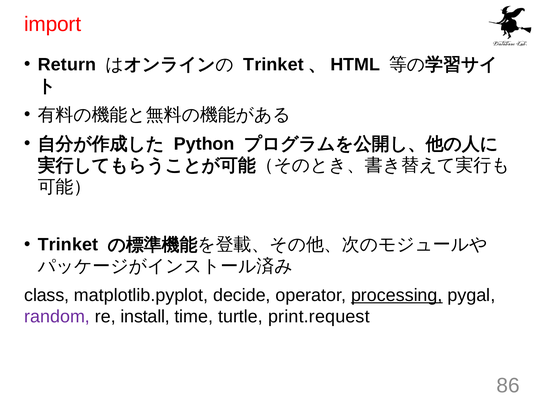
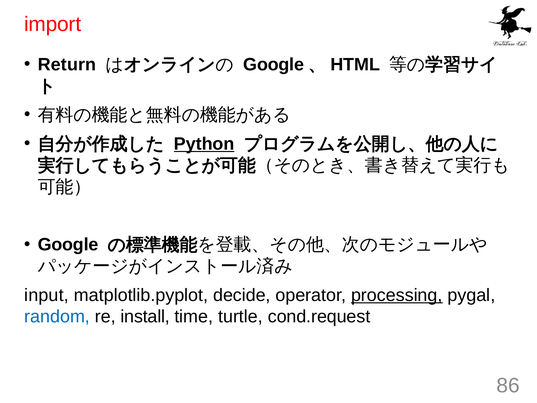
Trinket at (274, 64): Trinket -> Google
Python underline: none -> present
Trinket at (68, 245): Trinket -> Google
class: class -> input
random colour: purple -> blue
print.request: print.request -> cond.request
